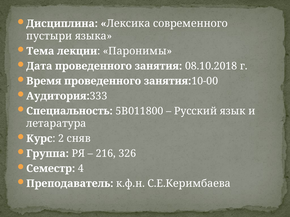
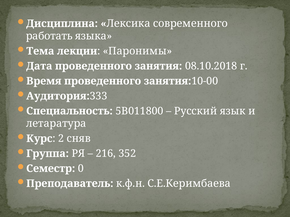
пустыри: пустыри -> работать
326: 326 -> 352
4: 4 -> 0
